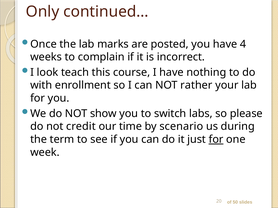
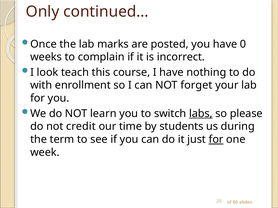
4: 4 -> 0
rather: rather -> forget
show: show -> learn
labs underline: none -> present
scenario: scenario -> students
